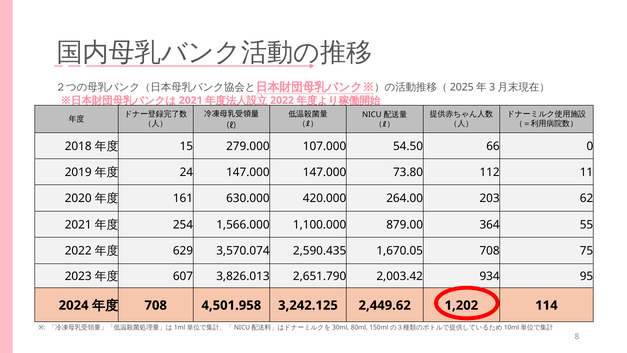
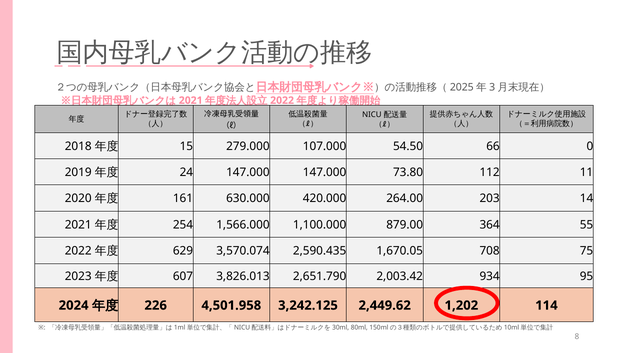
62: 62 -> 14
708 at (156, 305): 708 -> 226
